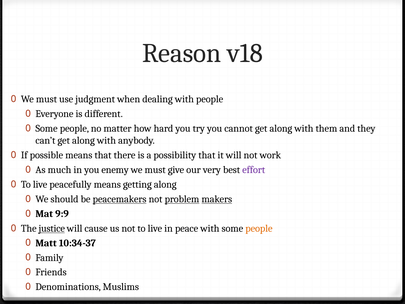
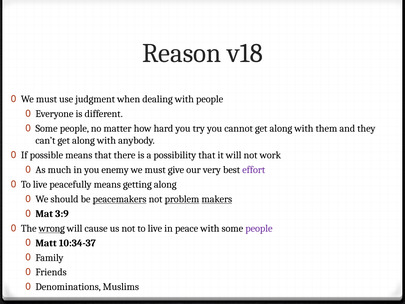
9:9: 9:9 -> 3:9
justice: justice -> wrong
people at (259, 228) colour: orange -> purple
